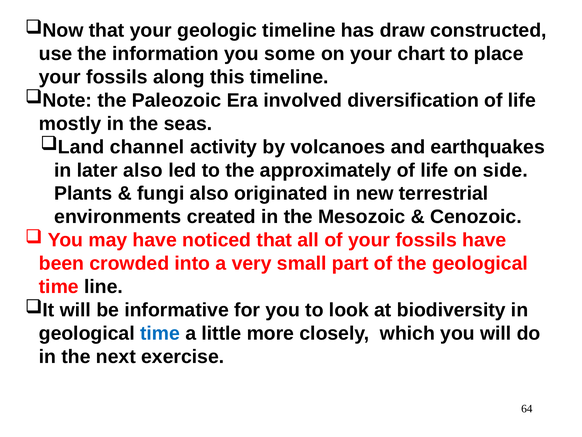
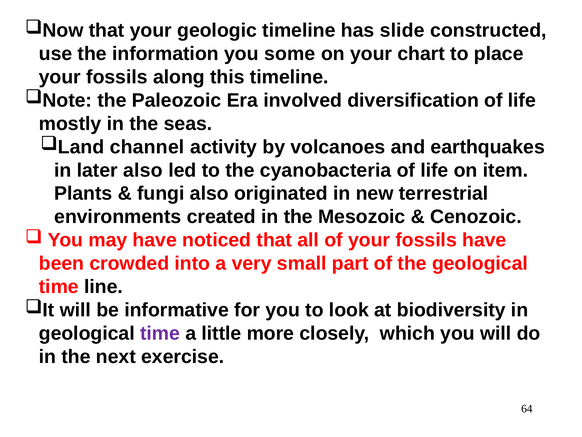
draw: draw -> slide
approximately: approximately -> cyanobacteria
side: side -> item
time at (160, 333) colour: blue -> purple
